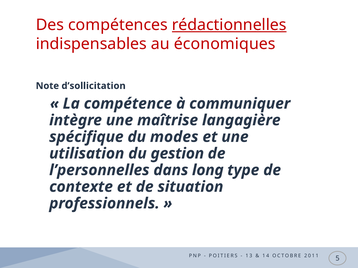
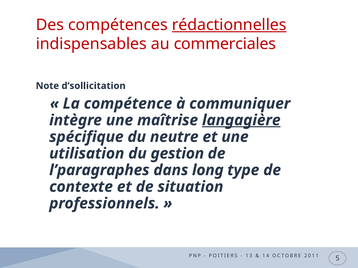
économiques: économiques -> commerciales
langagière underline: none -> present
modes: modes -> neutre
l’personnelles: l’personnelles -> l’paragraphes
